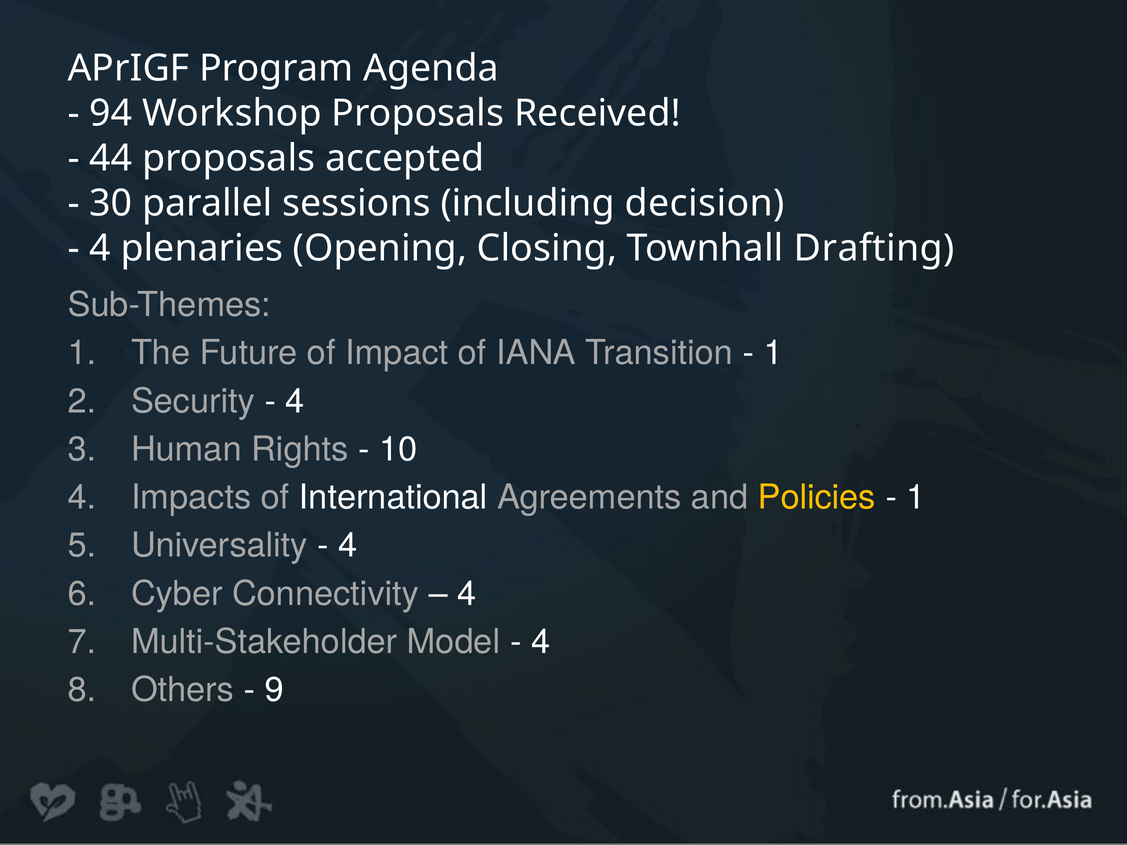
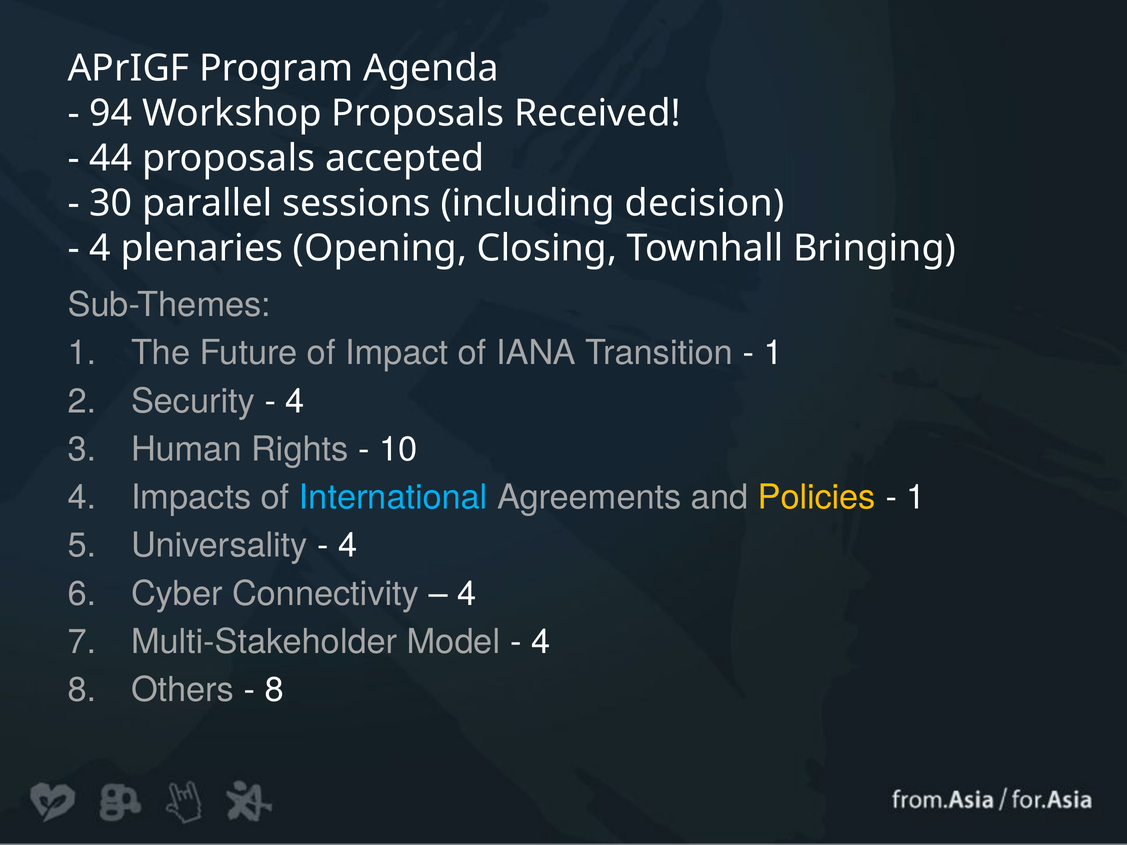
Drafting: Drafting -> Bringing
International colour: white -> light blue
9 at (274, 690): 9 -> 8
